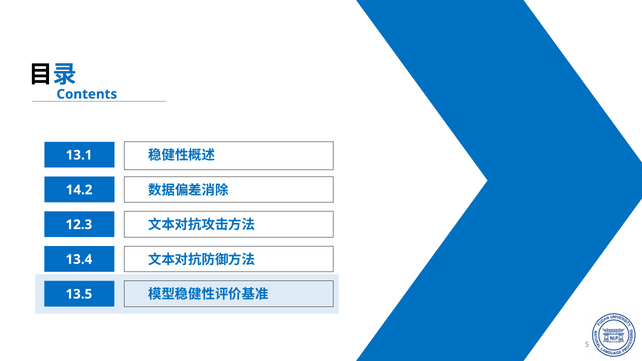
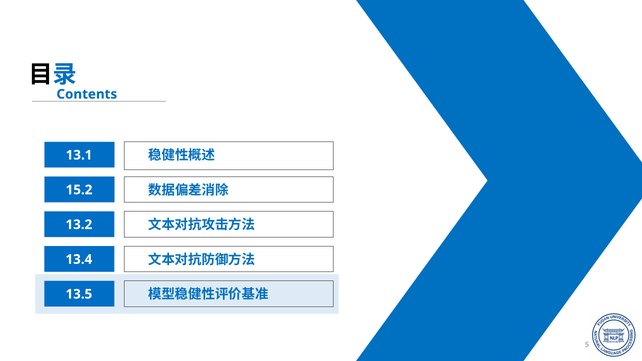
14.2: 14.2 -> 15.2
12.3: 12.3 -> 13.2
